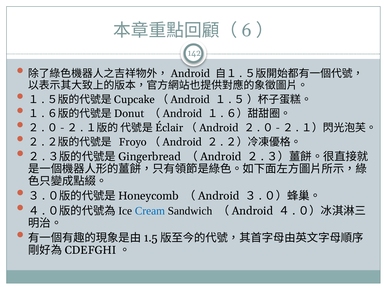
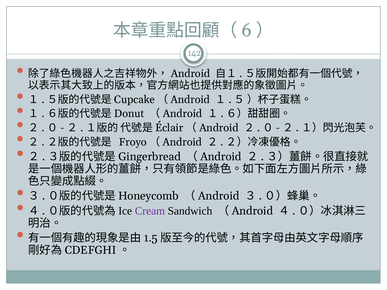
Cream colour: blue -> purple
